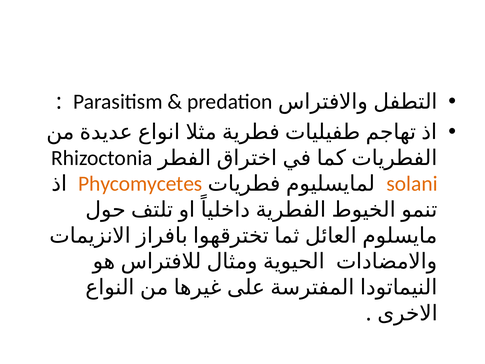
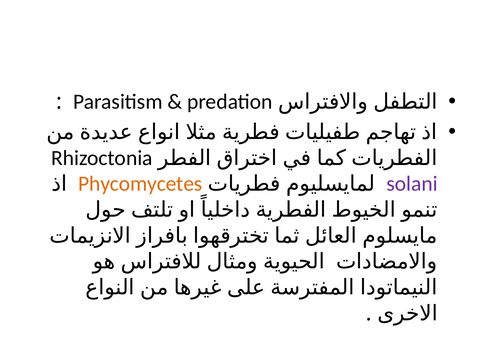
solani colour: orange -> purple
